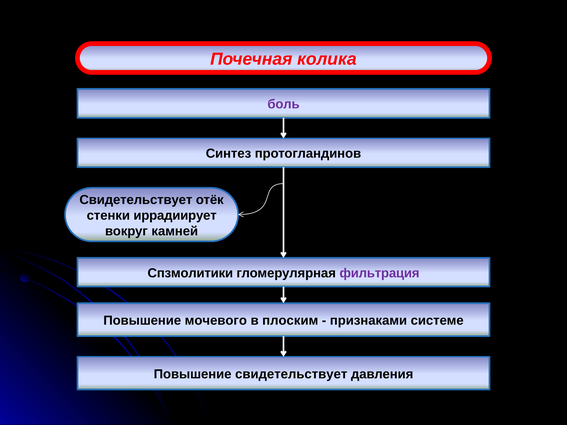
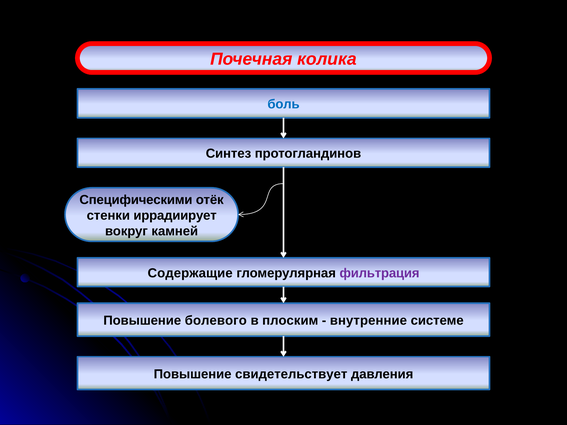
боль colour: purple -> blue
Свидетельствует at (136, 200): Свидетельствует -> Специфическими
Спзмолитики: Спзмолитики -> Содержащие
мочевого: мочевого -> болевого
признаками: признаками -> внутренние
